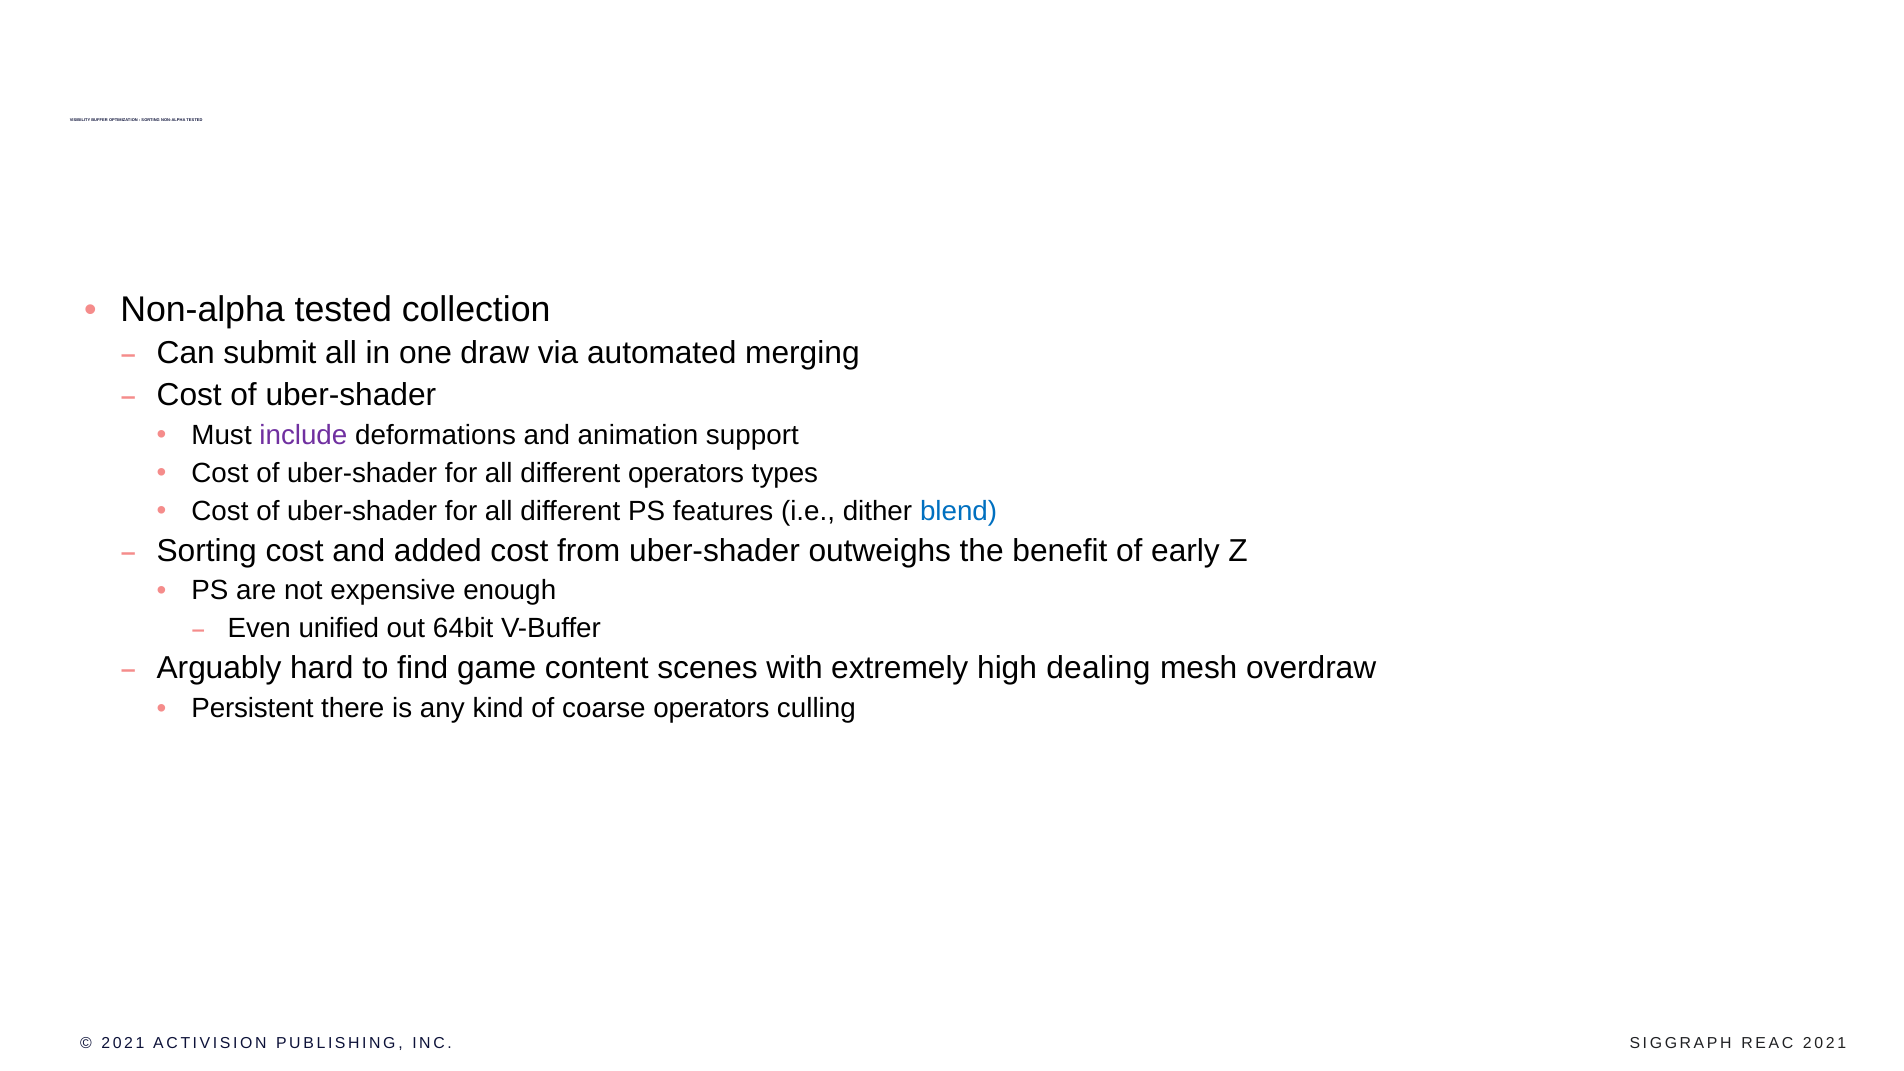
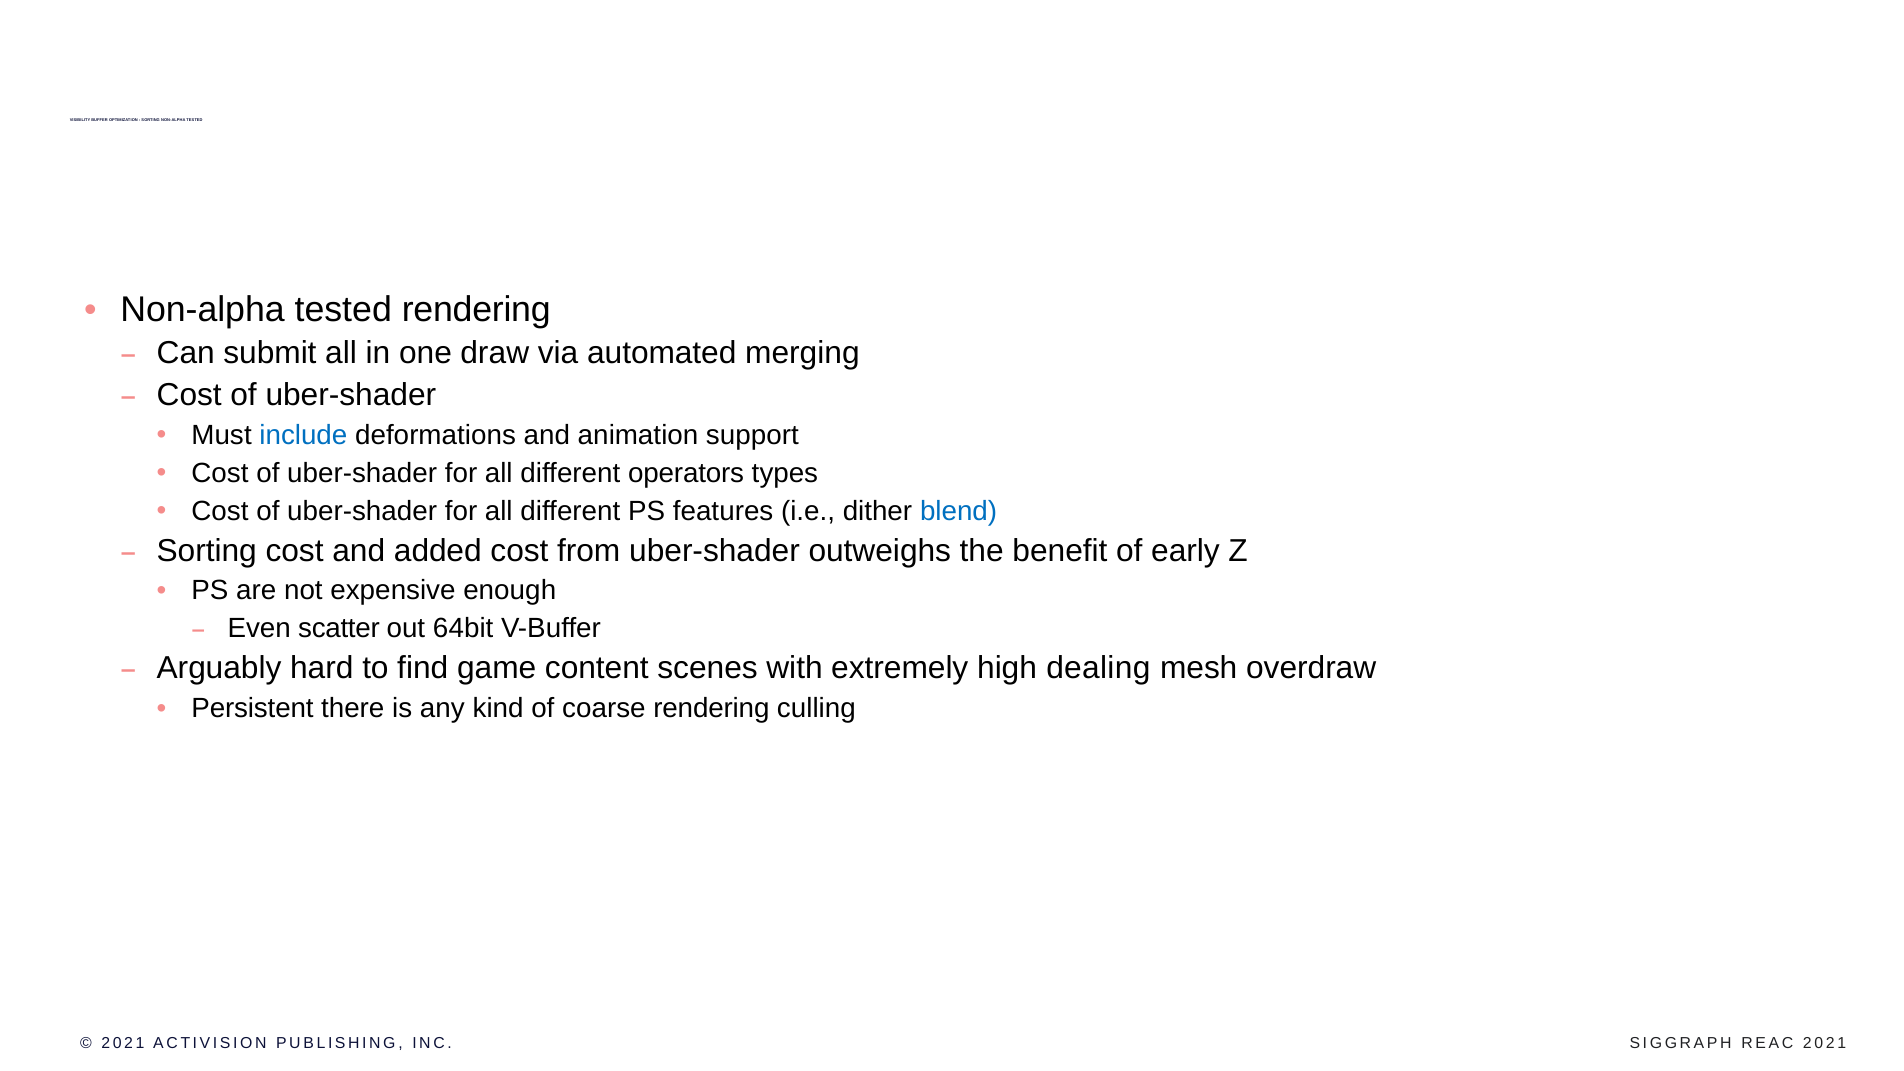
tested collection: collection -> rendering
include colour: purple -> blue
unified: unified -> scatter
coarse operators: operators -> rendering
